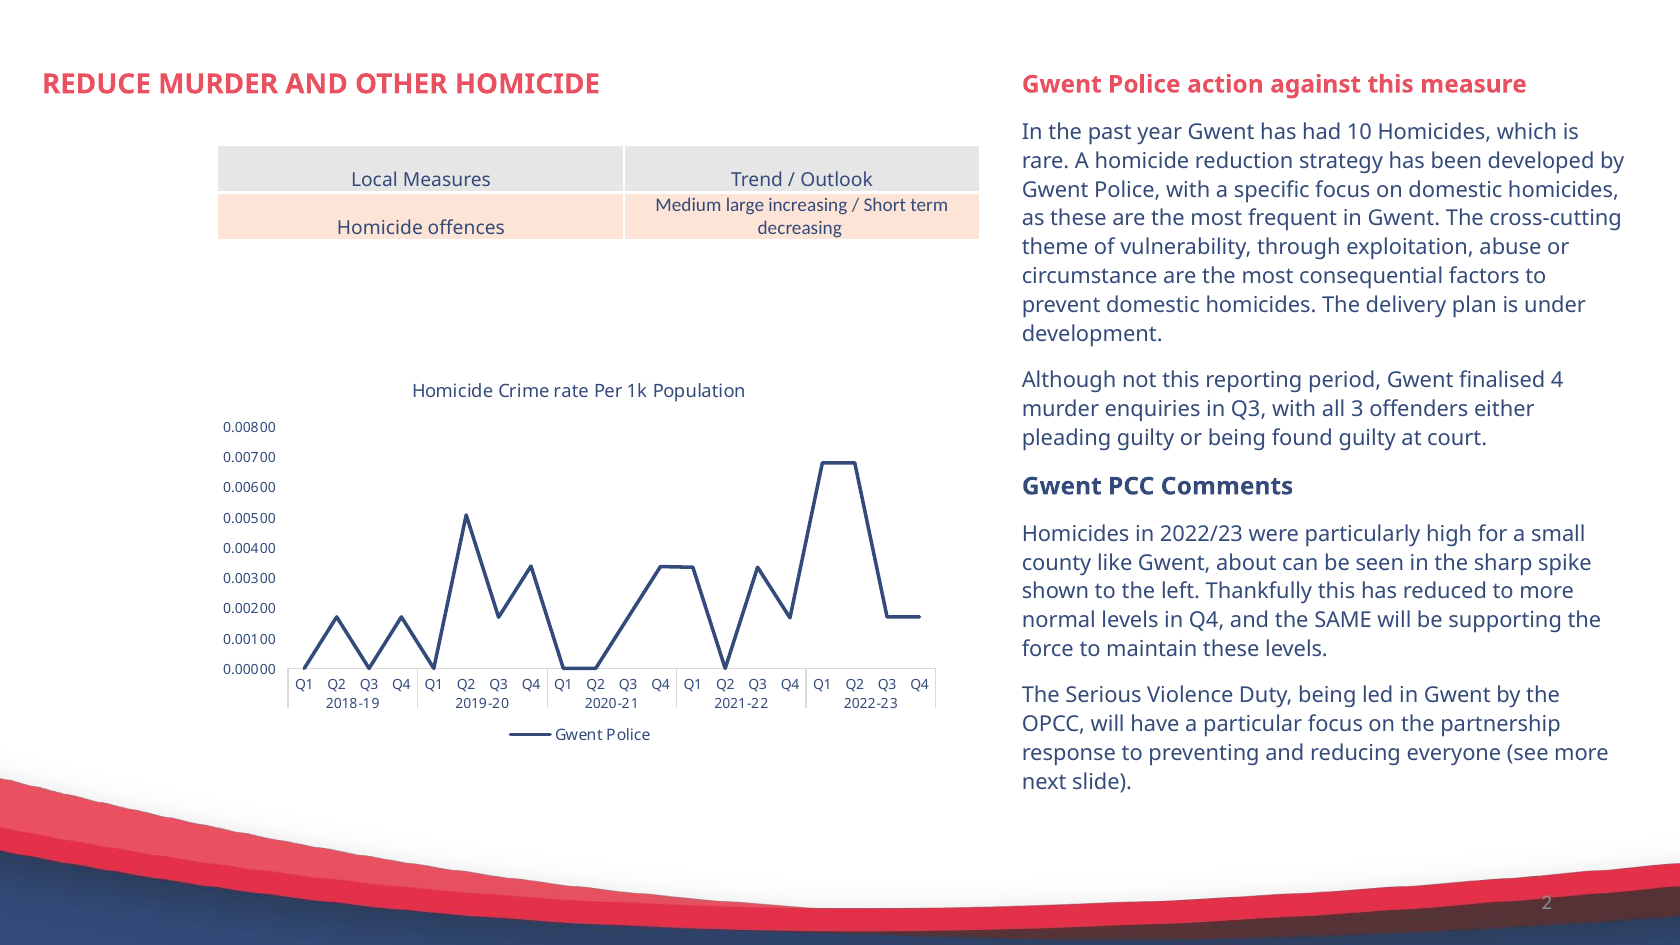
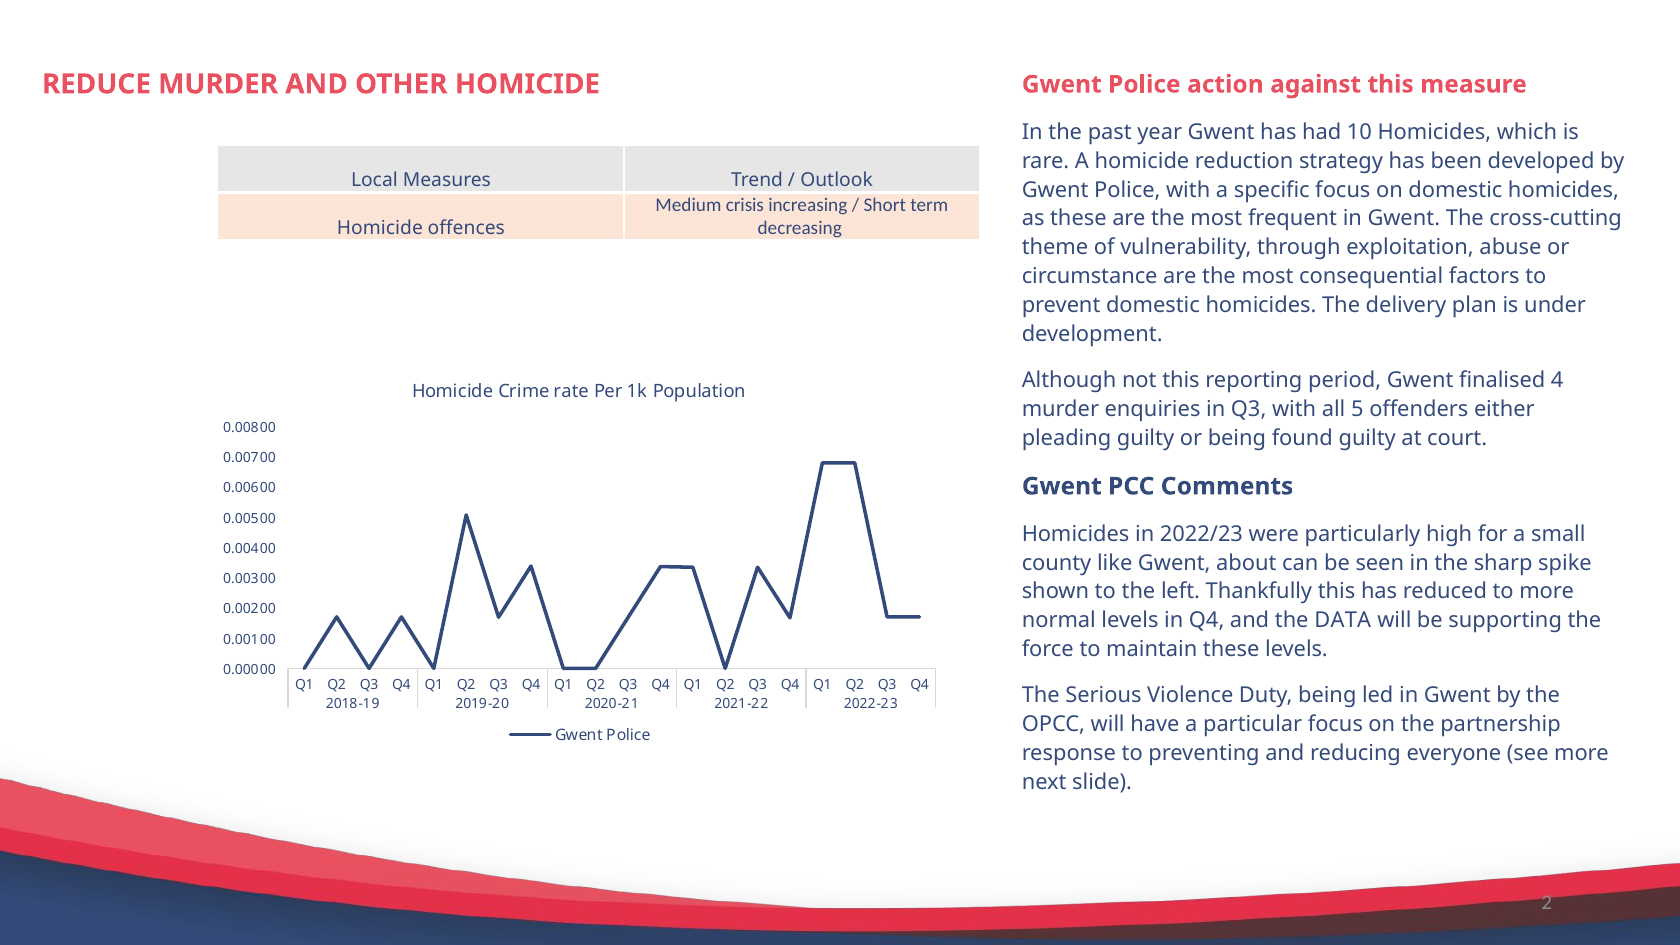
large: large -> crisis
3: 3 -> 5
SAME: SAME -> DATA
